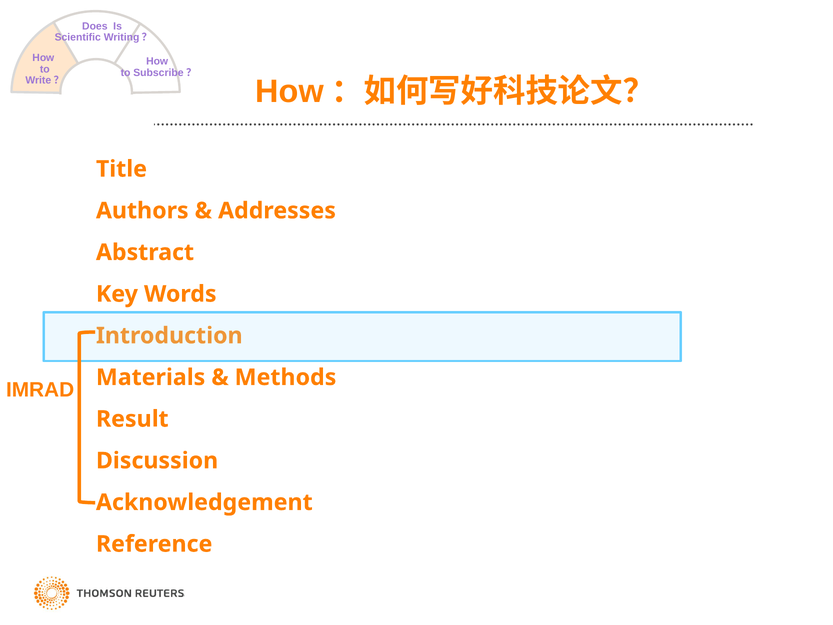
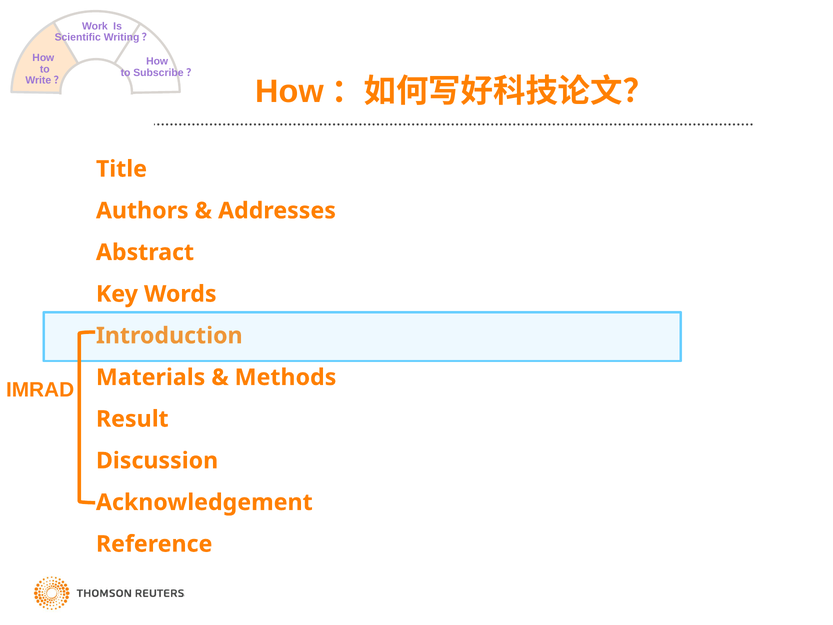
Does: Does -> Work
